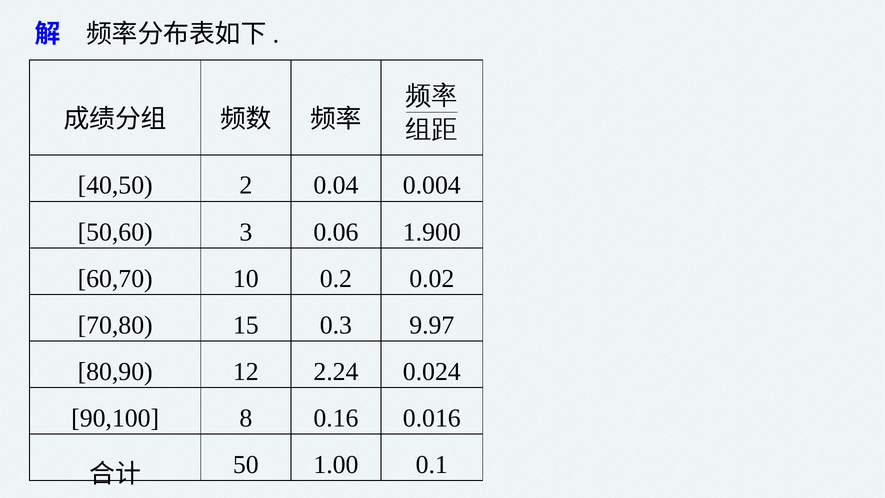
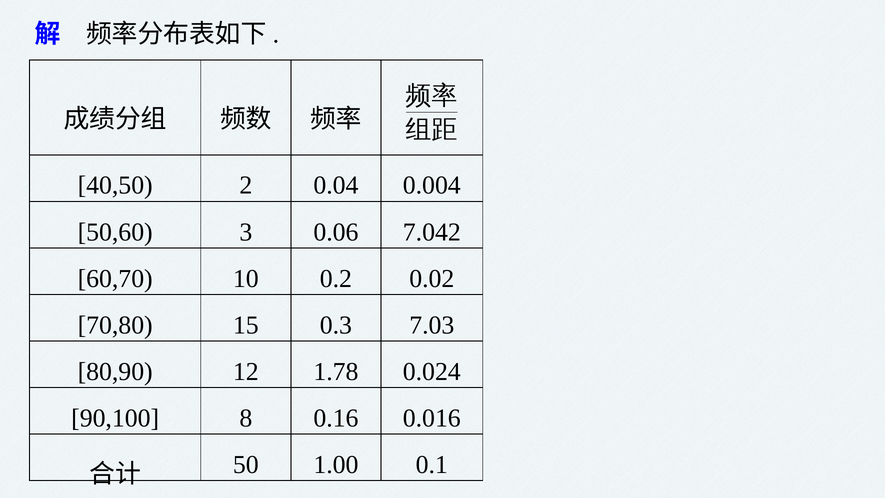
1.900: 1.900 -> 7.042
9.97: 9.97 -> 7.03
2.24: 2.24 -> 1.78
